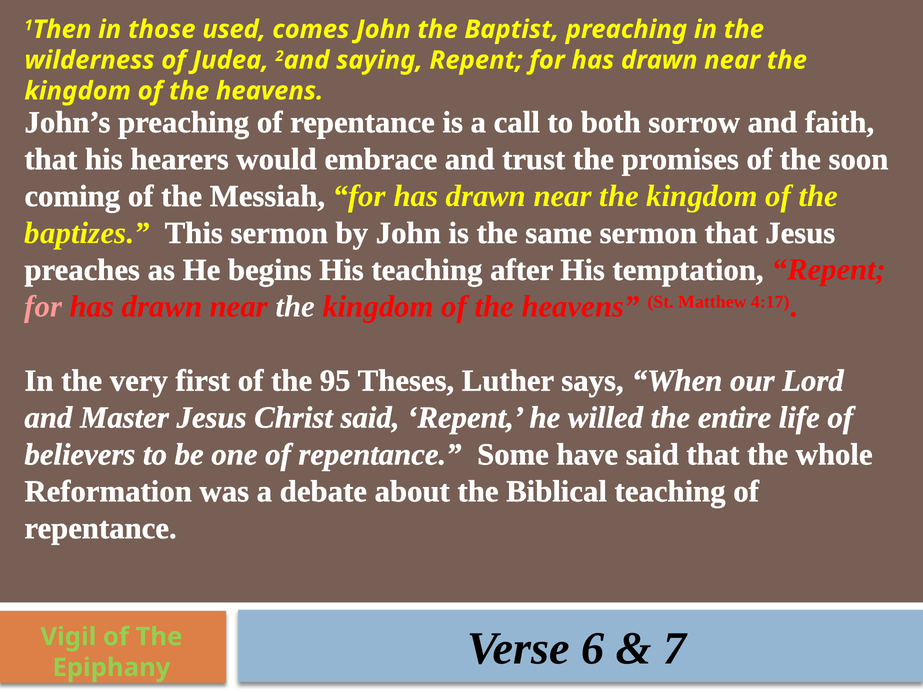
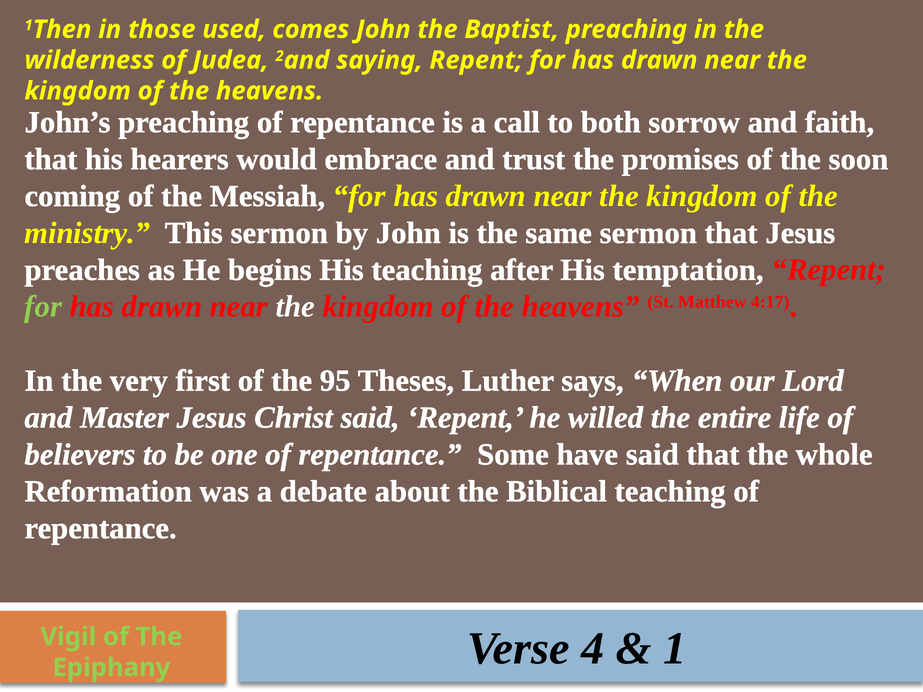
baptizes: baptizes -> ministry
for at (43, 307) colour: pink -> light green
6: 6 -> 4
7: 7 -> 1
